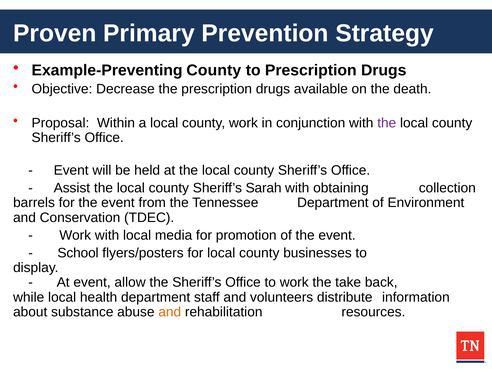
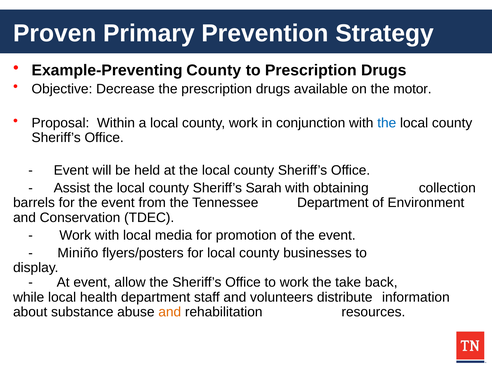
death: death -> motor
the at (387, 123) colour: purple -> blue
School: School -> Miniño
